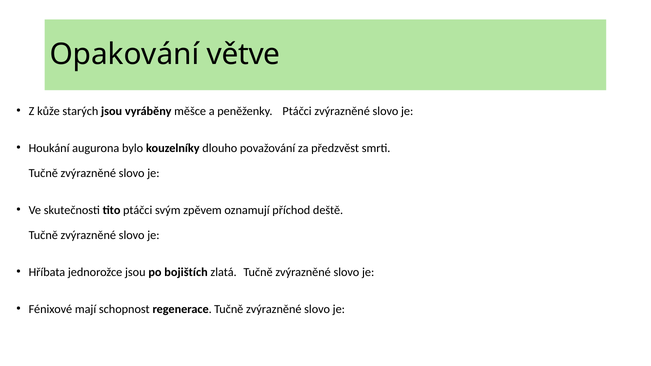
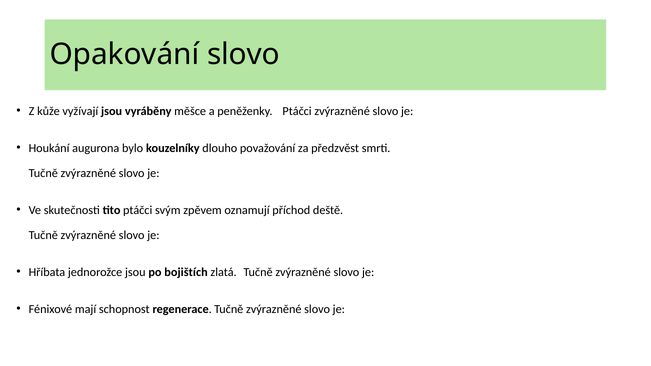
Opakování větve: větve -> slovo
starých: starých -> vyžívají
